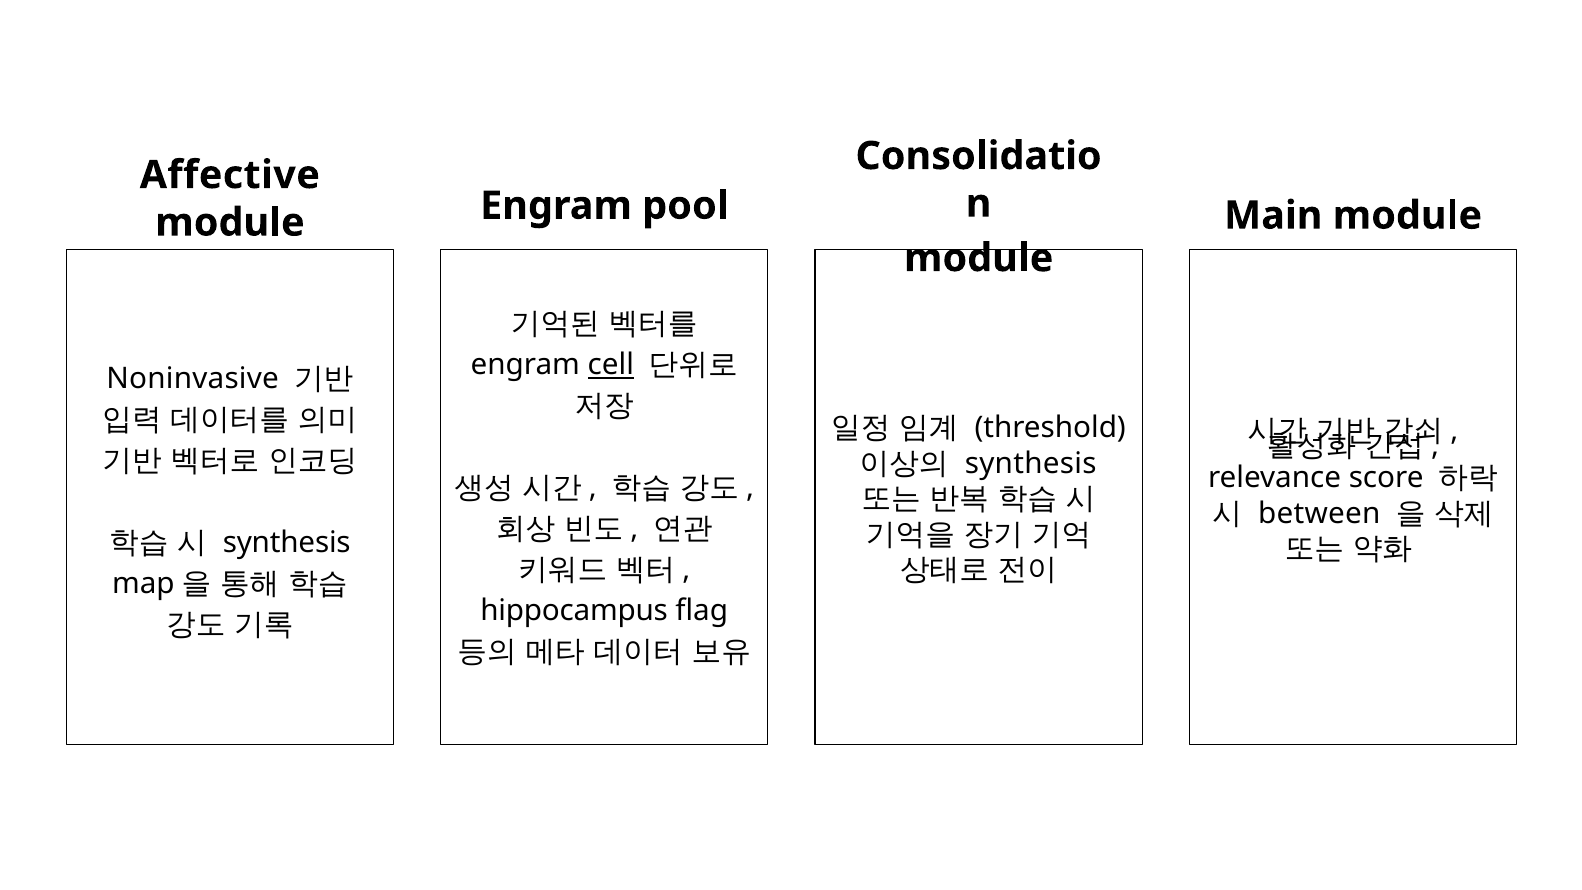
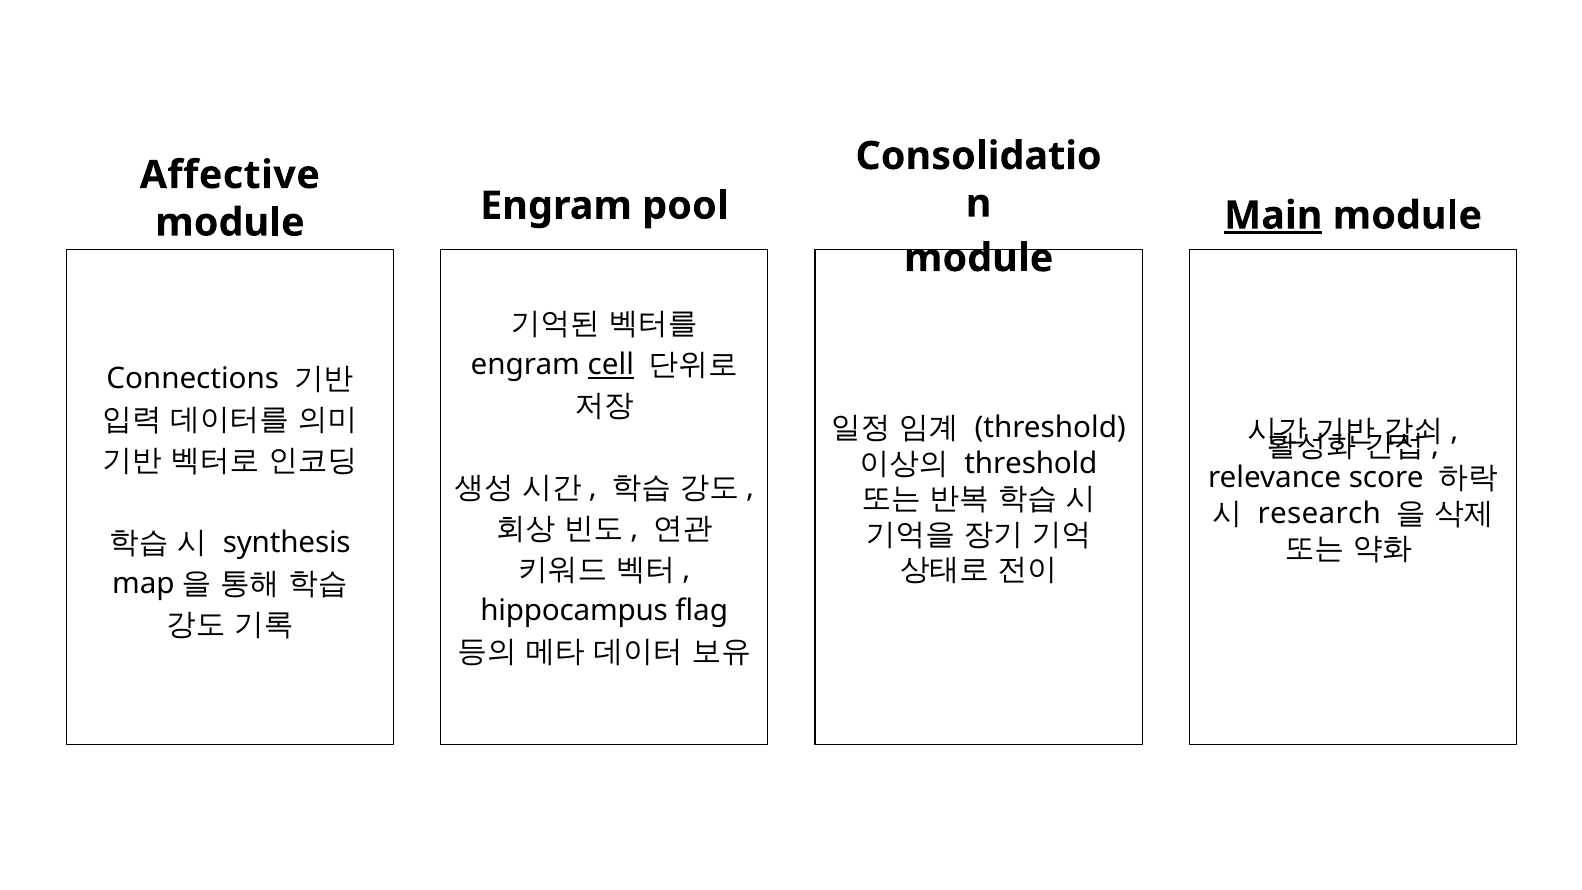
Main underline: none -> present
Noninvasive: Noninvasive -> Connections
synthesis at (1031, 463): synthesis -> threshold
between: between -> research
